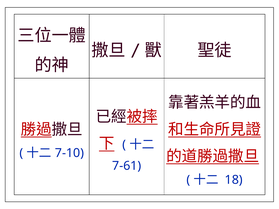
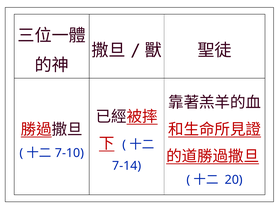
7-61: 7-61 -> 7-14
18: 18 -> 20
